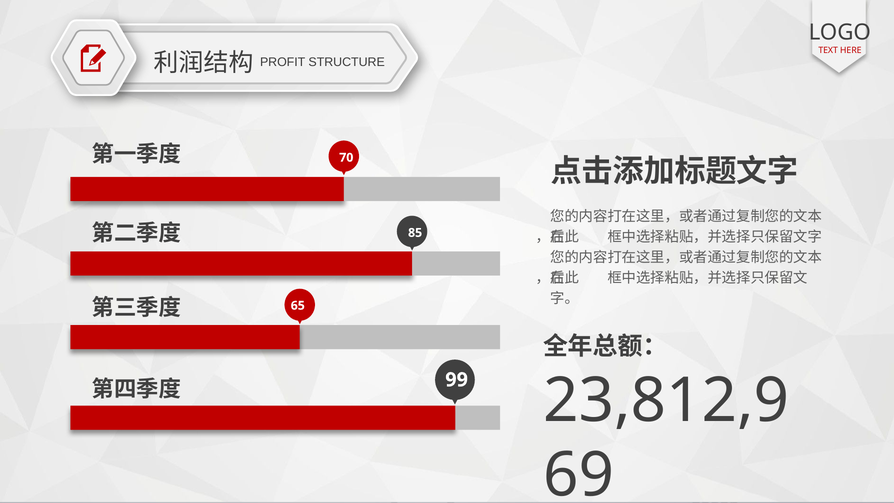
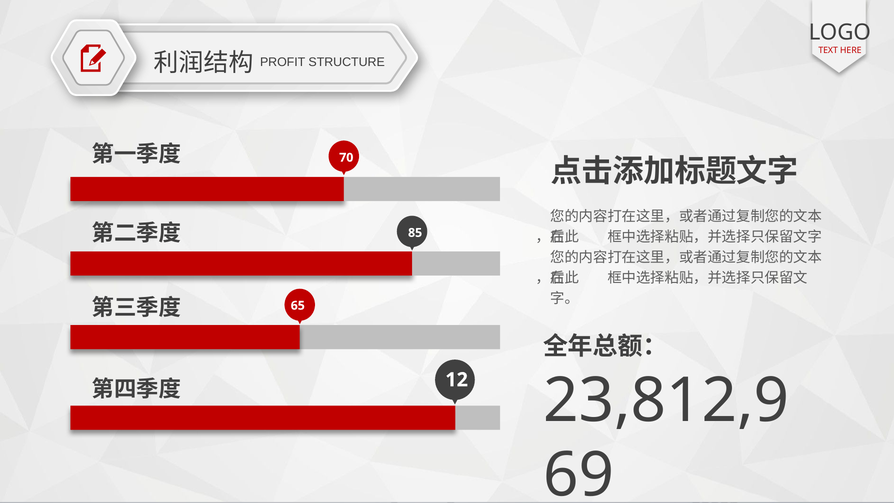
99: 99 -> 12
